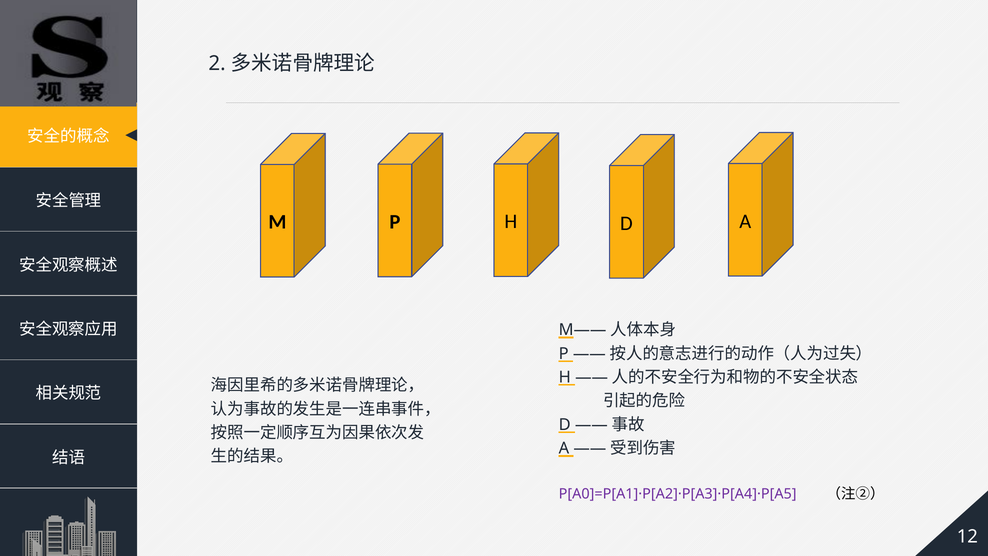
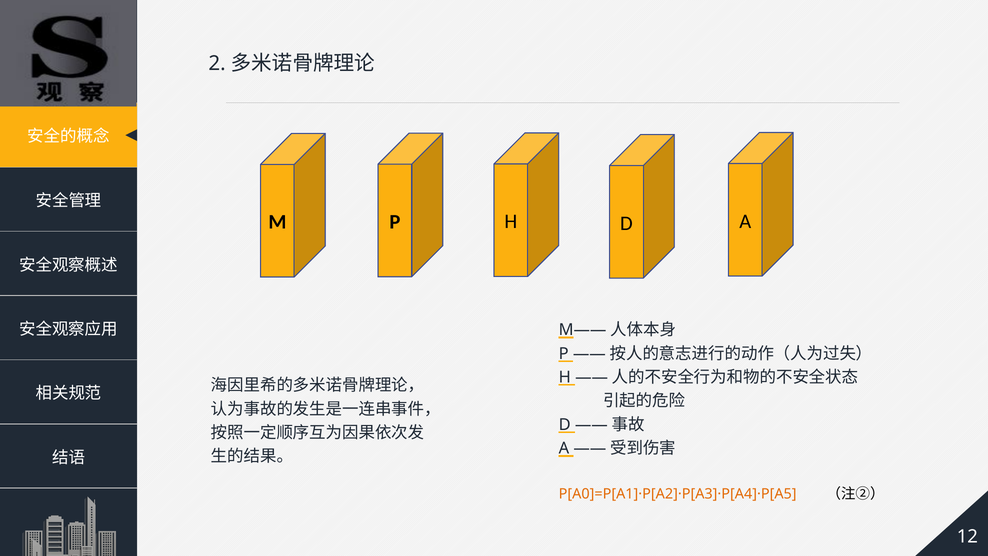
P[A0]=P[A1]·P[A2]·P[A3]·P[A4]·P[A5 colour: purple -> orange
